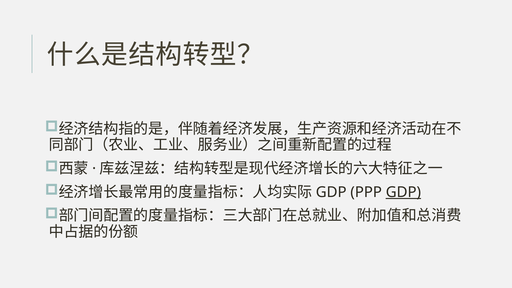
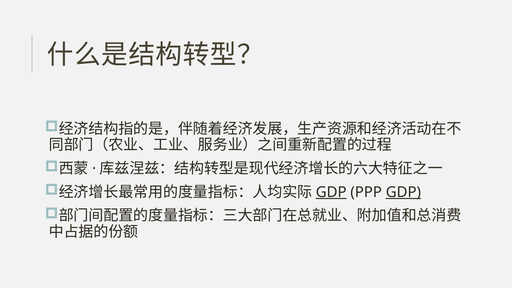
GDP at (331, 192) underline: none -> present
